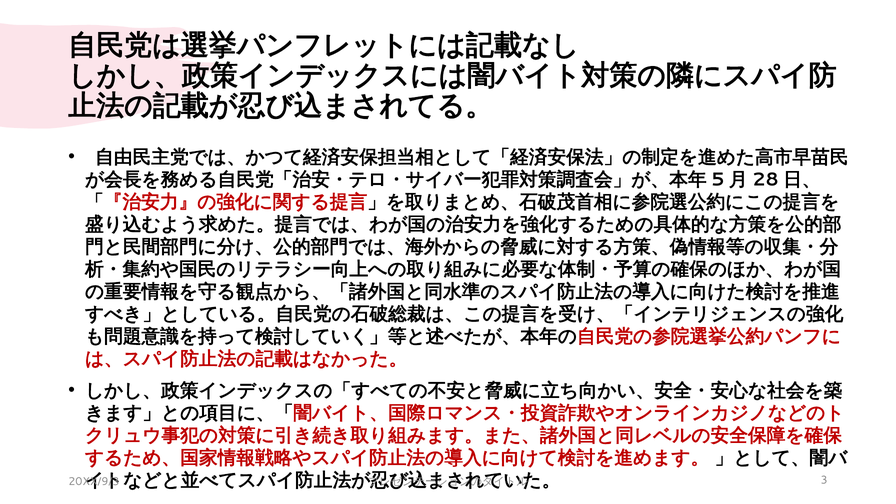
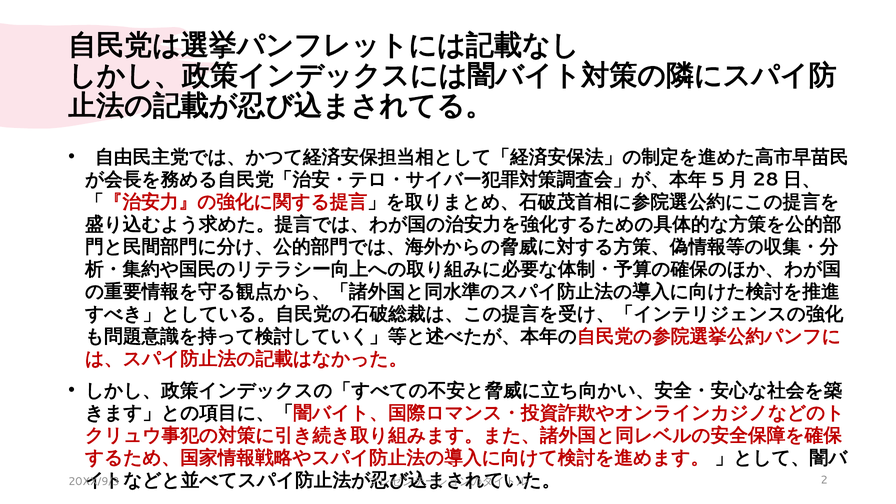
3: 3 -> 2
